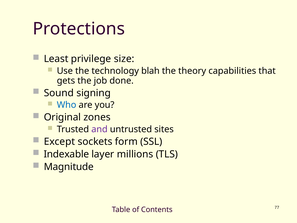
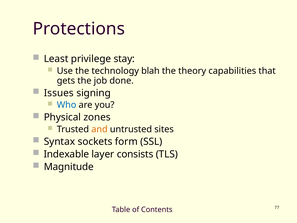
size: size -> stay
Sound: Sound -> Issues
Original: Original -> Physical
and colour: purple -> orange
Except: Except -> Syntax
millions: millions -> consists
